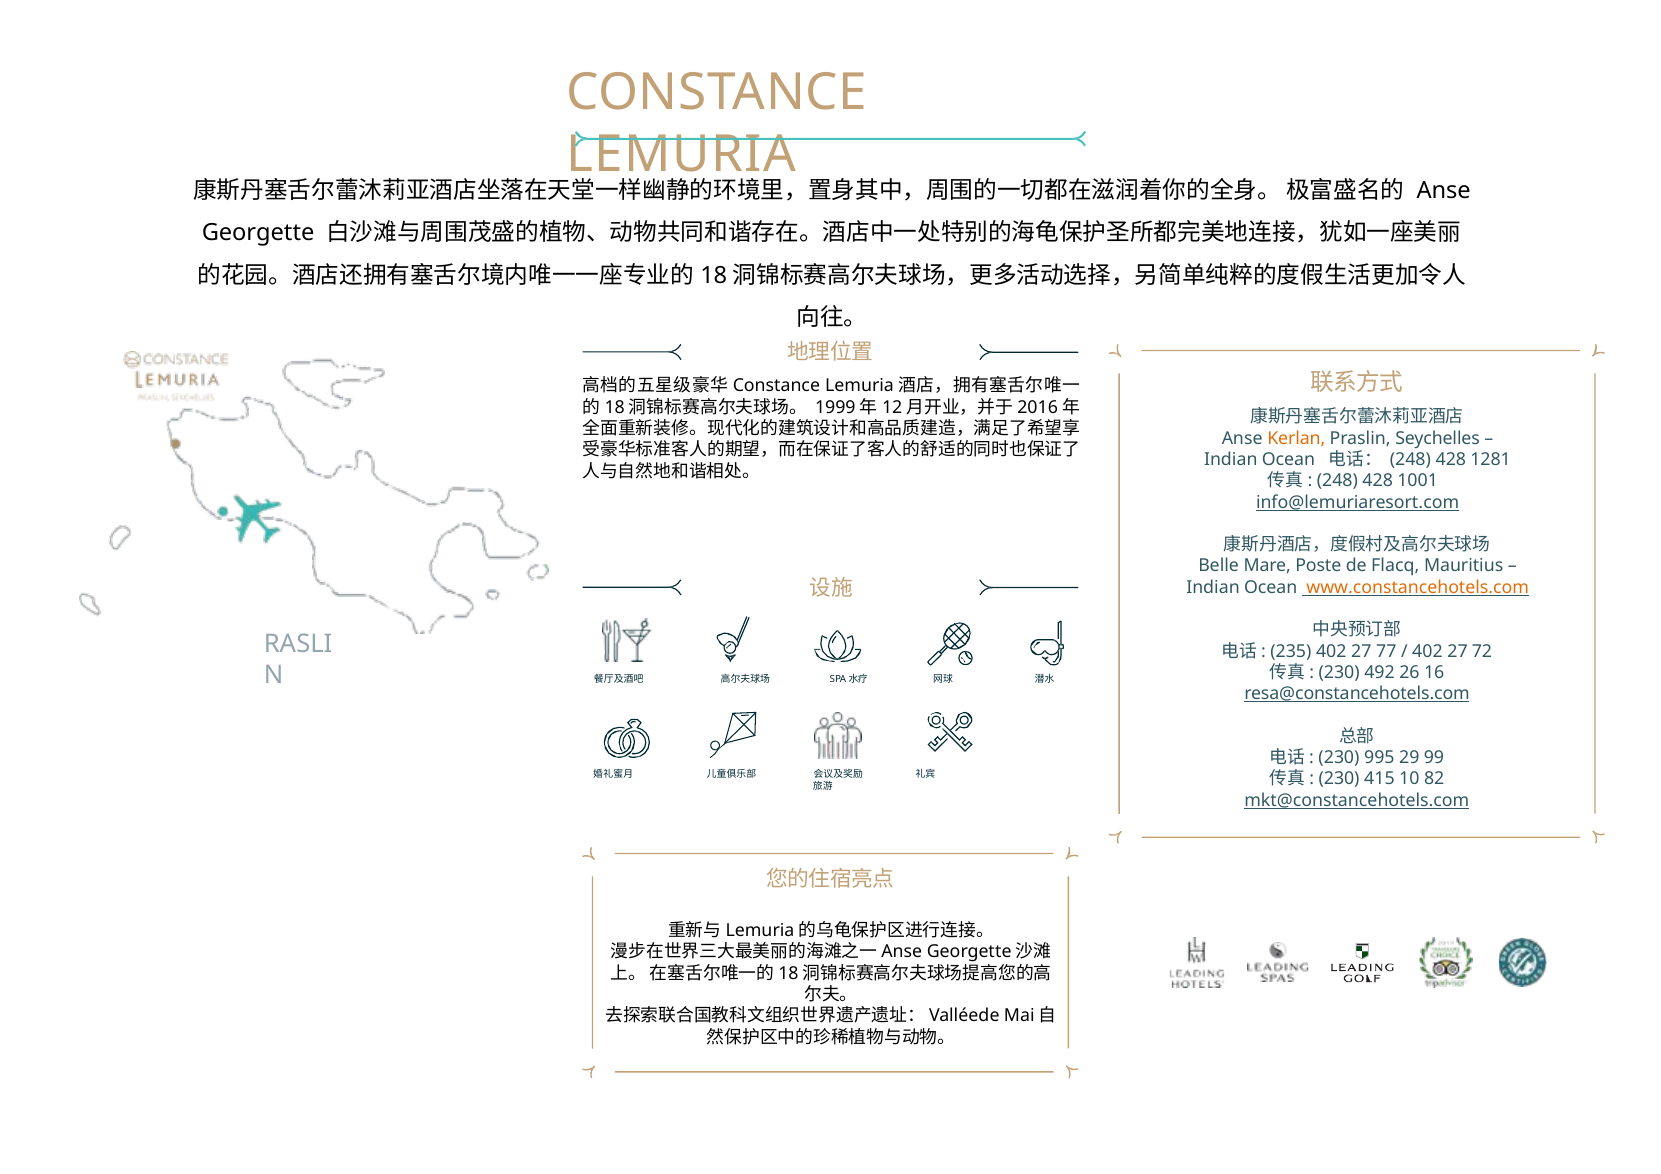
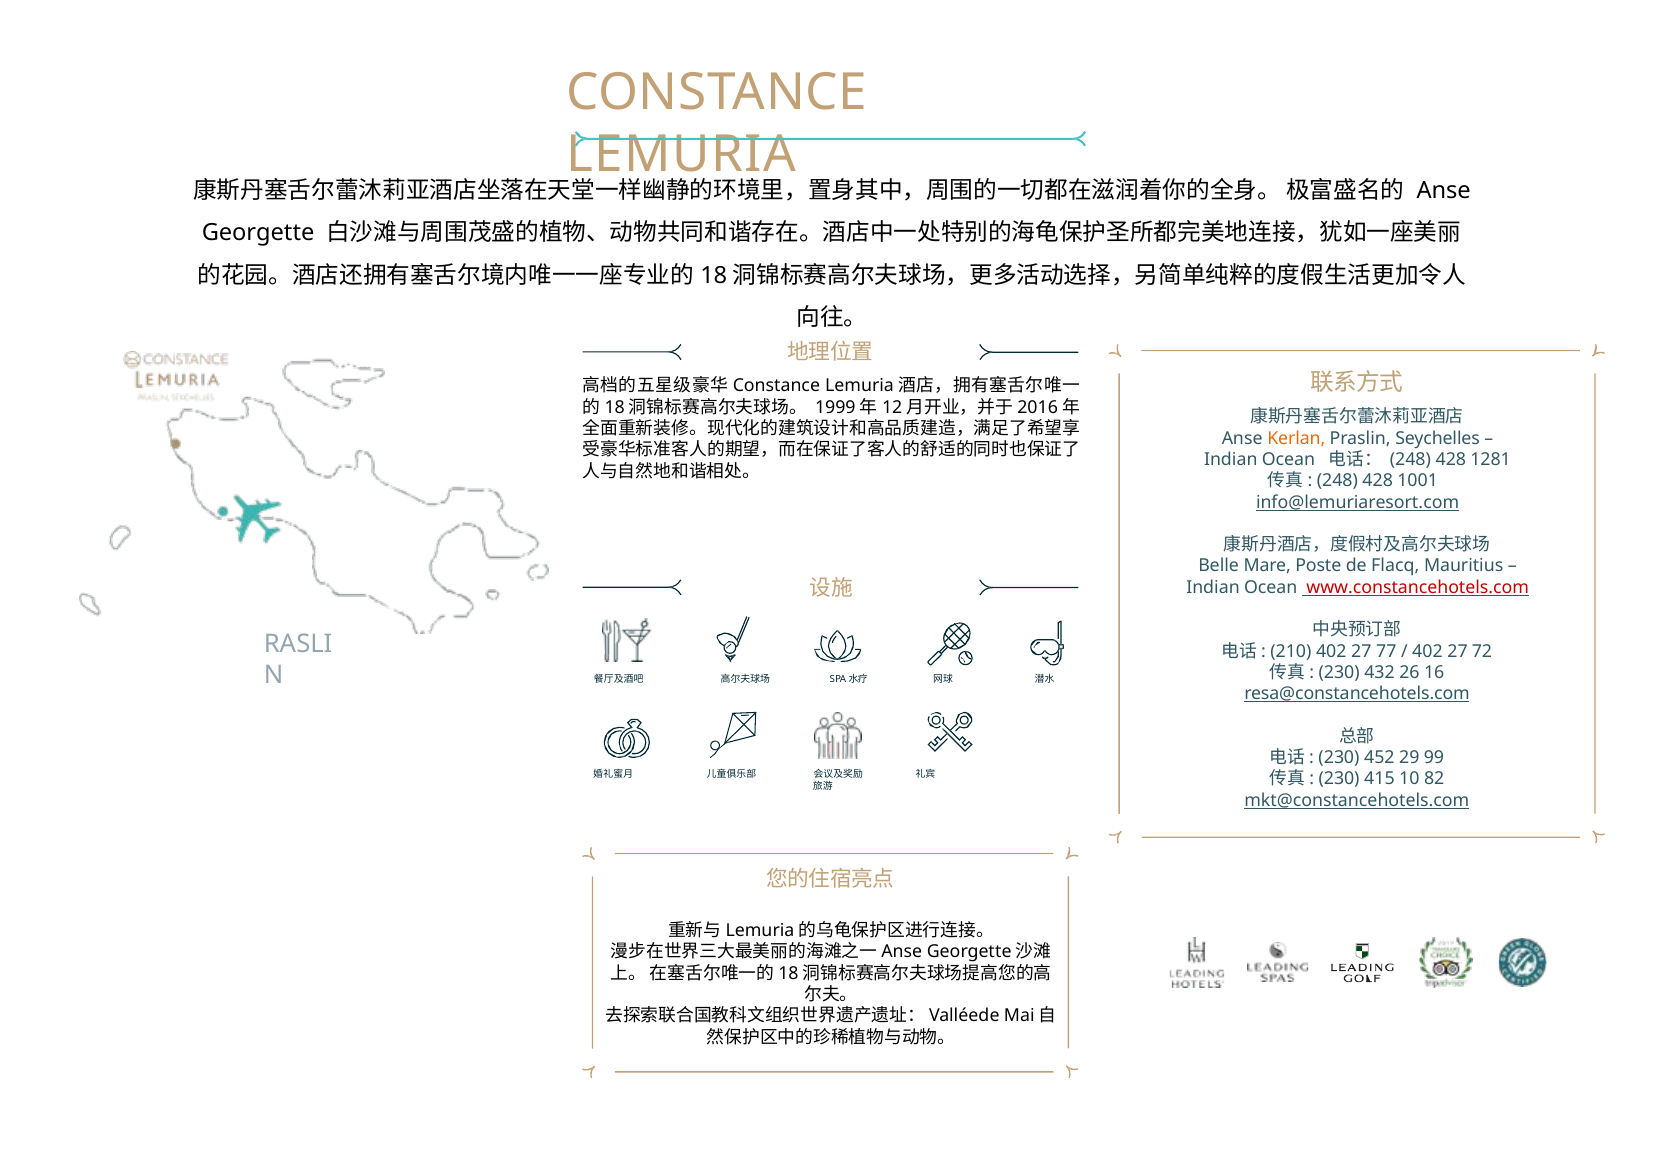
www.constancehotels.com colour: orange -> red
235: 235 -> 210
492: 492 -> 432
995: 995 -> 452
